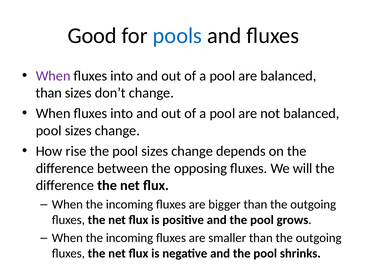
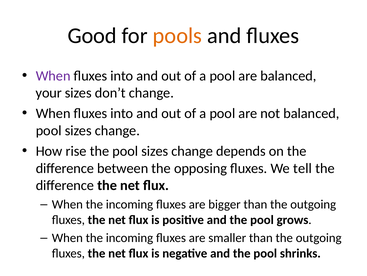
pools colour: blue -> orange
than at (49, 93): than -> your
will: will -> tell
